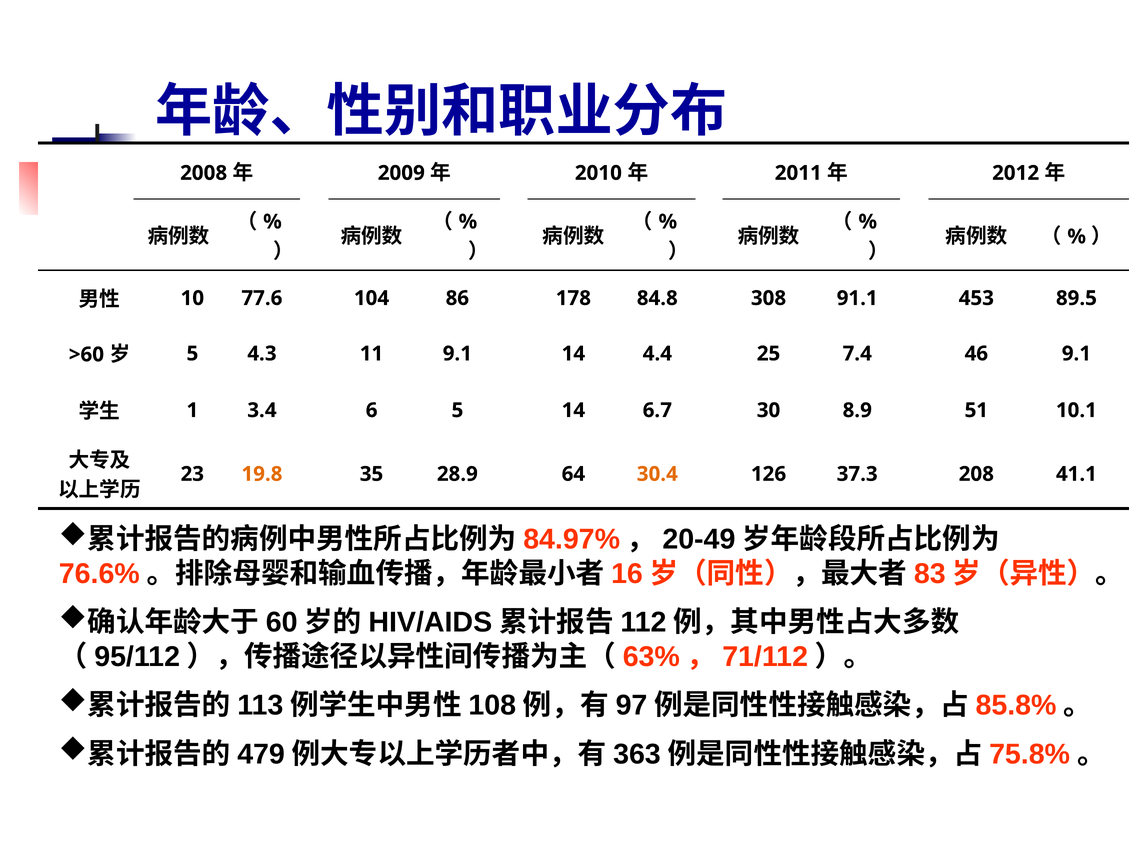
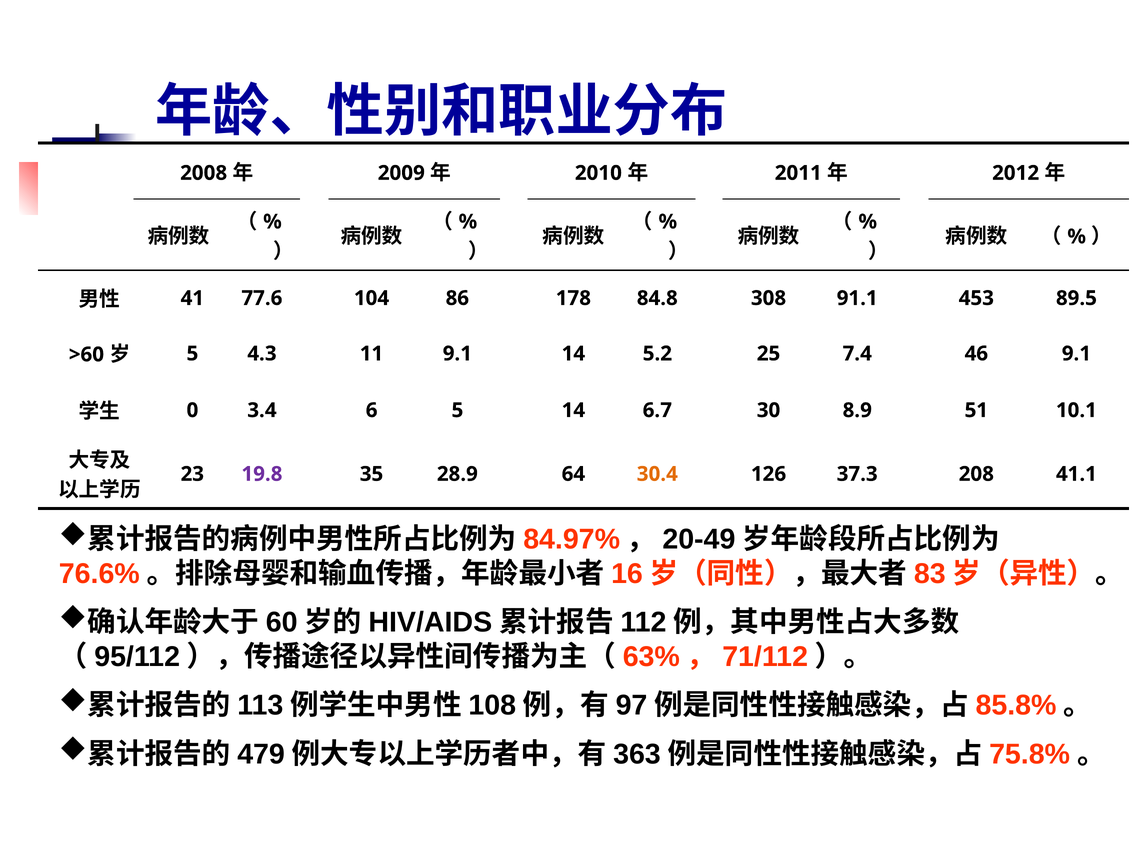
10: 10 -> 41
4.4: 4.4 -> 5.2
1: 1 -> 0
19.8 colour: orange -> purple
